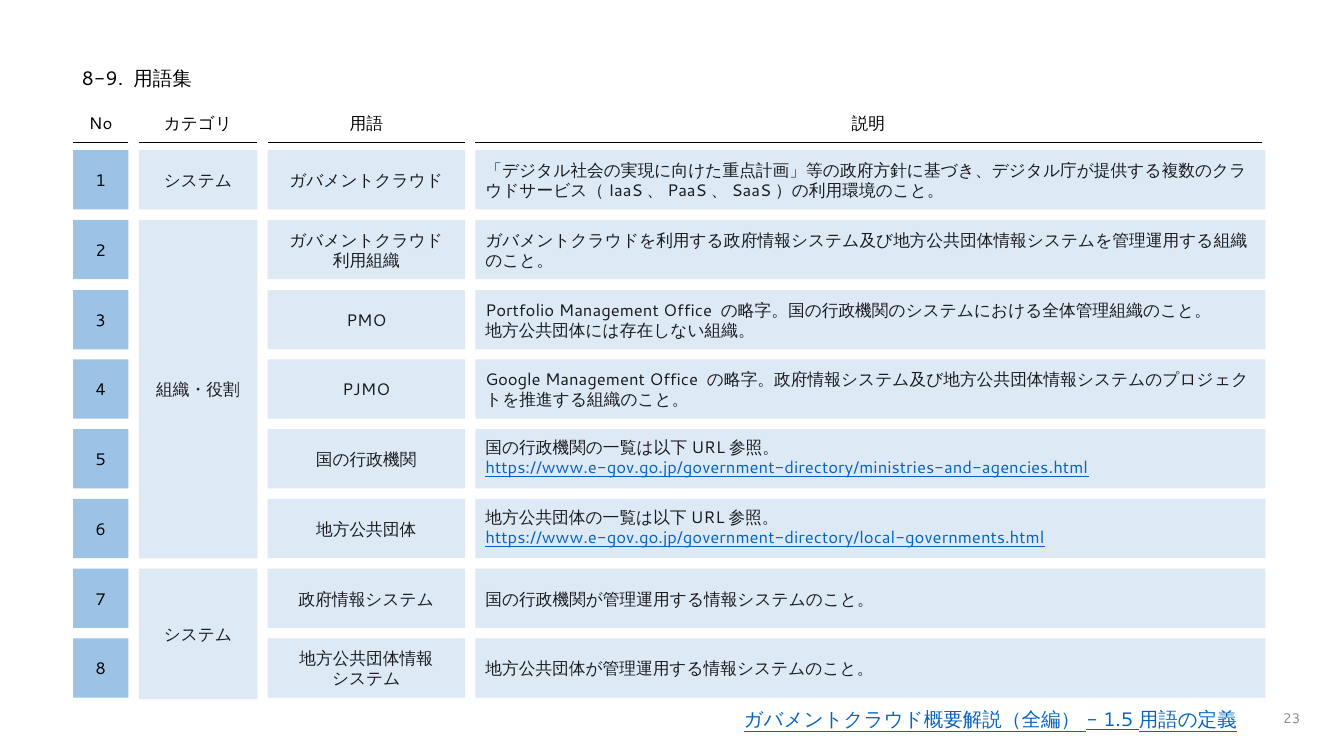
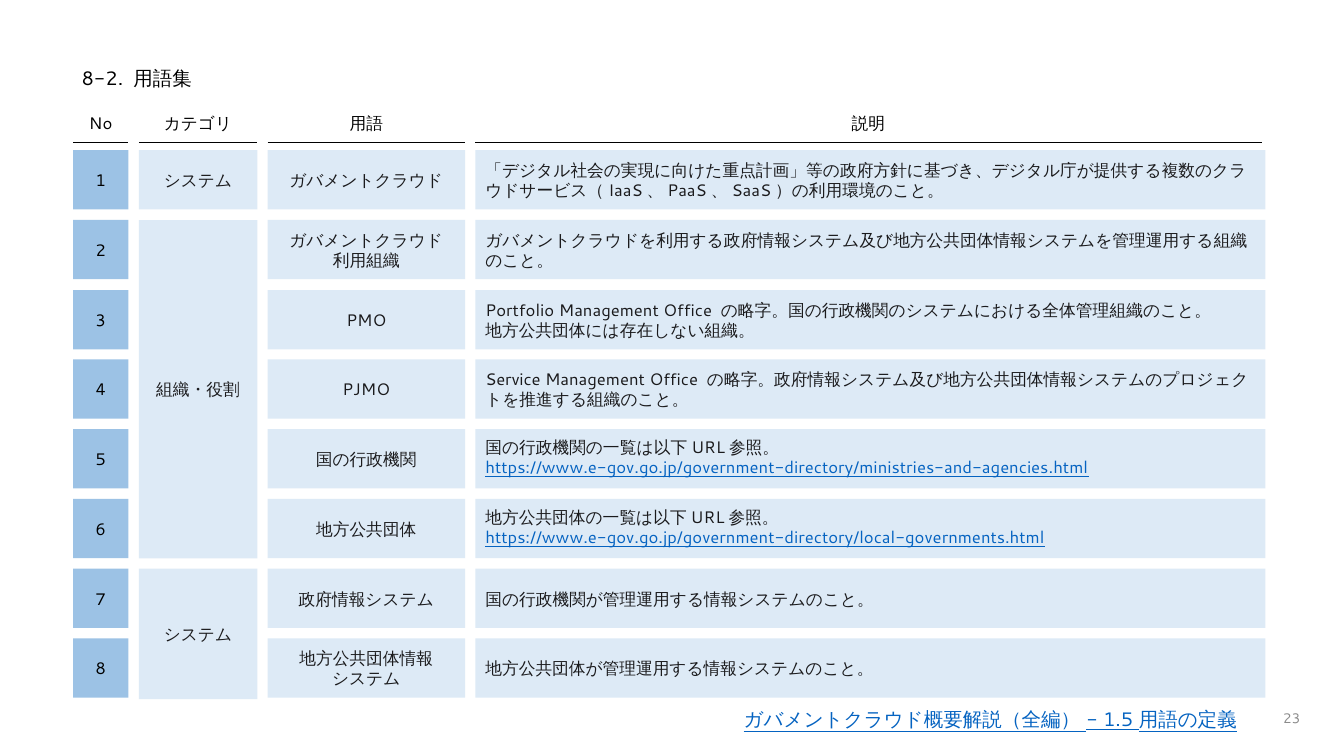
8-9: 8-9 -> 8-2
Google: Google -> Service
